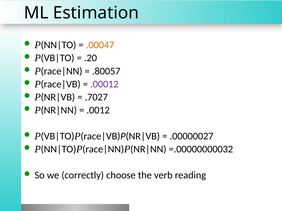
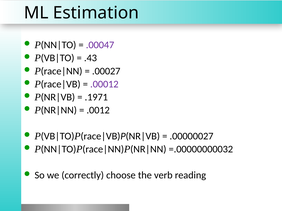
.00047 colour: orange -> purple
.20: .20 -> .43
.80057: .80057 -> .00027
.7027: .7027 -> .1971
